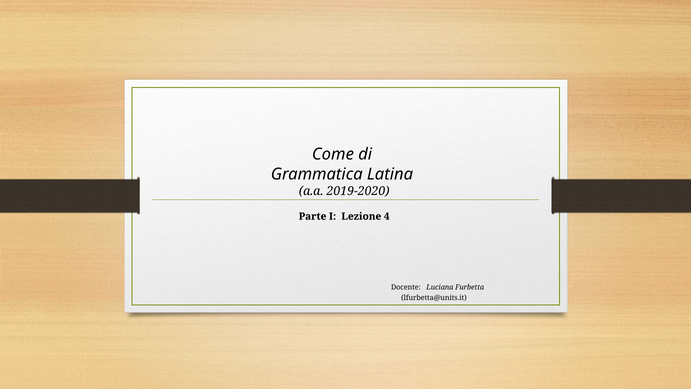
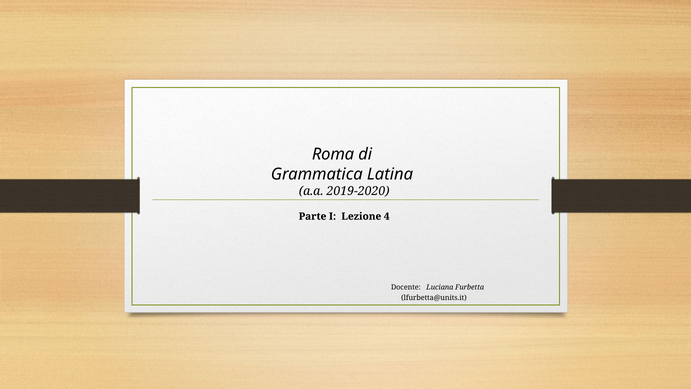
Come: Come -> Roma
